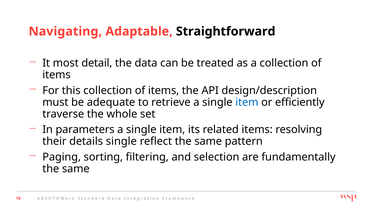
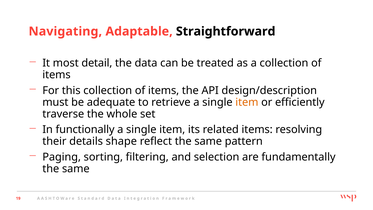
item at (247, 102) colour: blue -> orange
parameters: parameters -> functionally
details single: single -> shape
